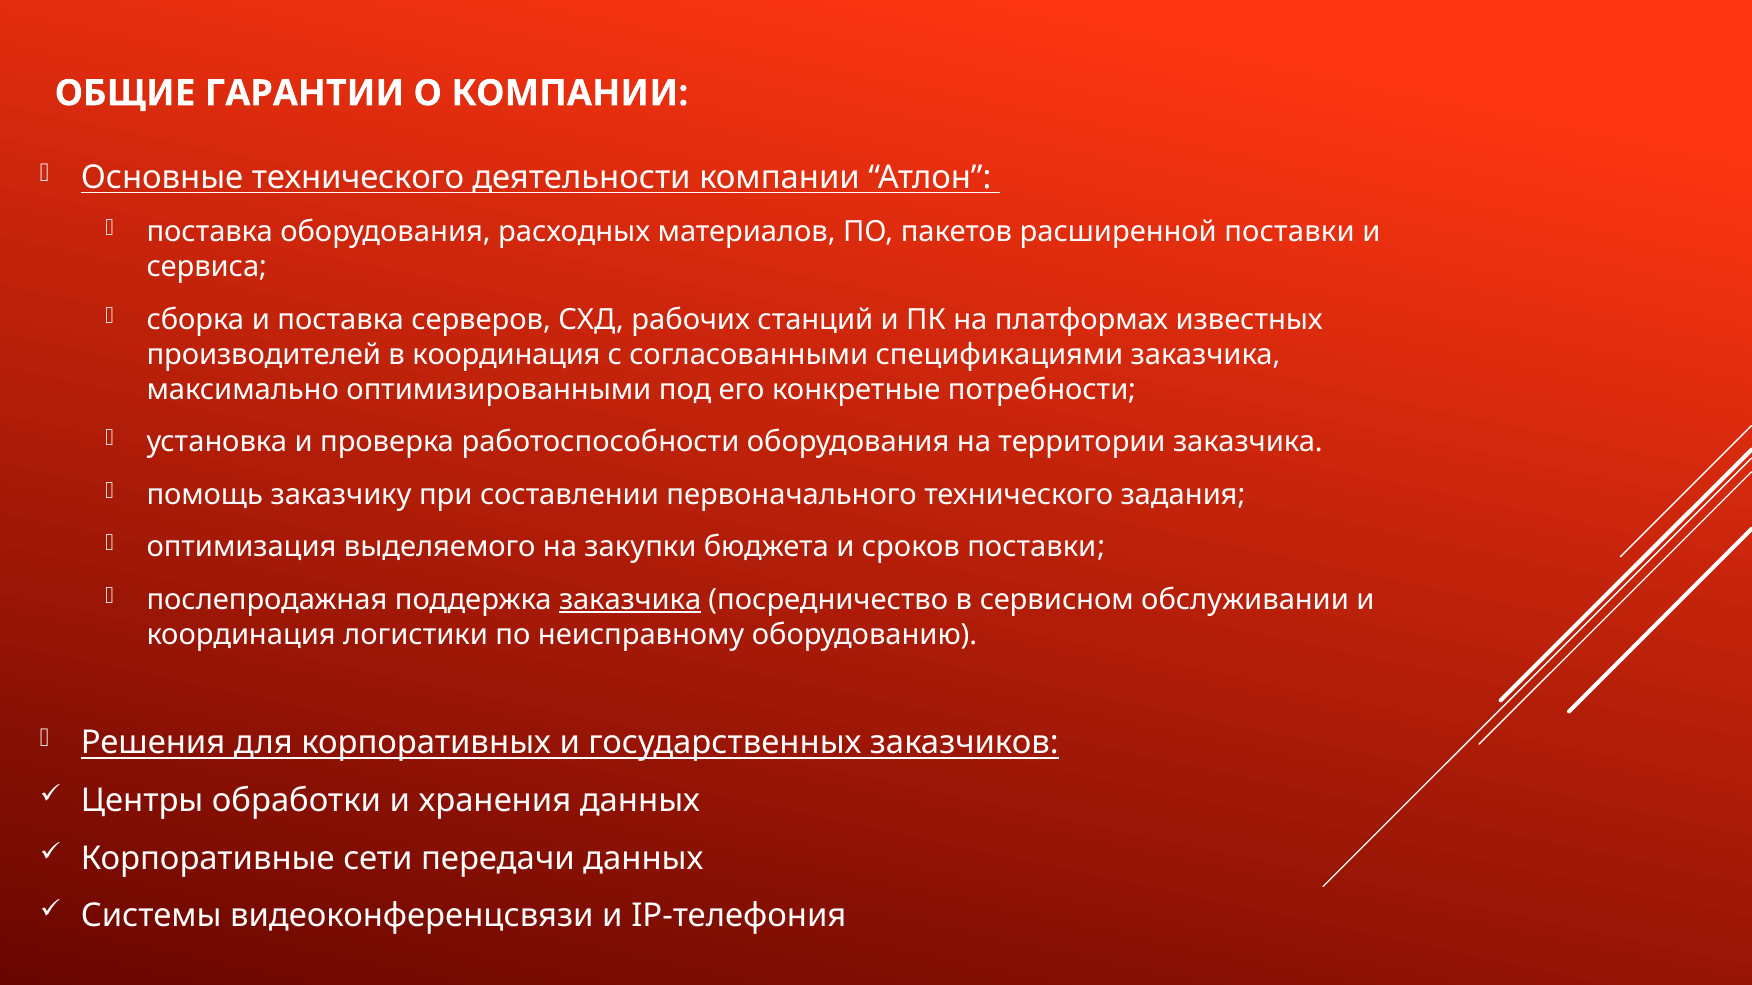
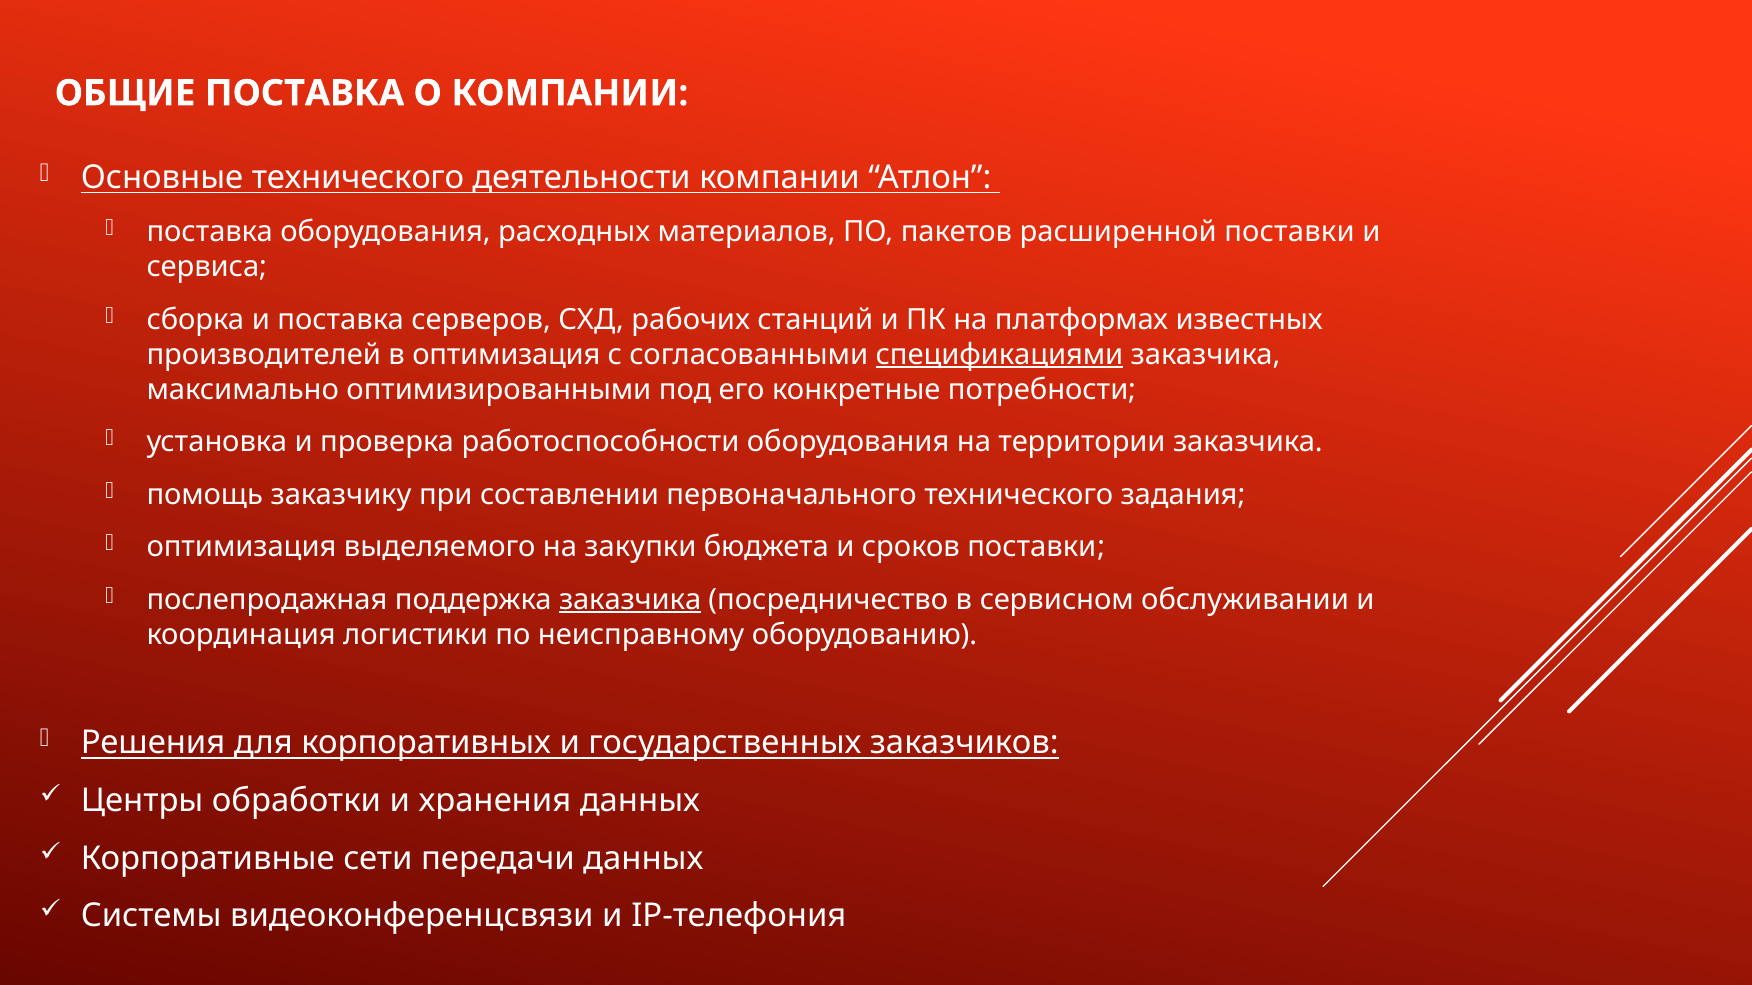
ОБЩИЕ ГАРАНТИИ: ГАРАНТИИ -> ПОСТАВКА
в координация: координация -> оптимизация
спецификациями underline: none -> present
